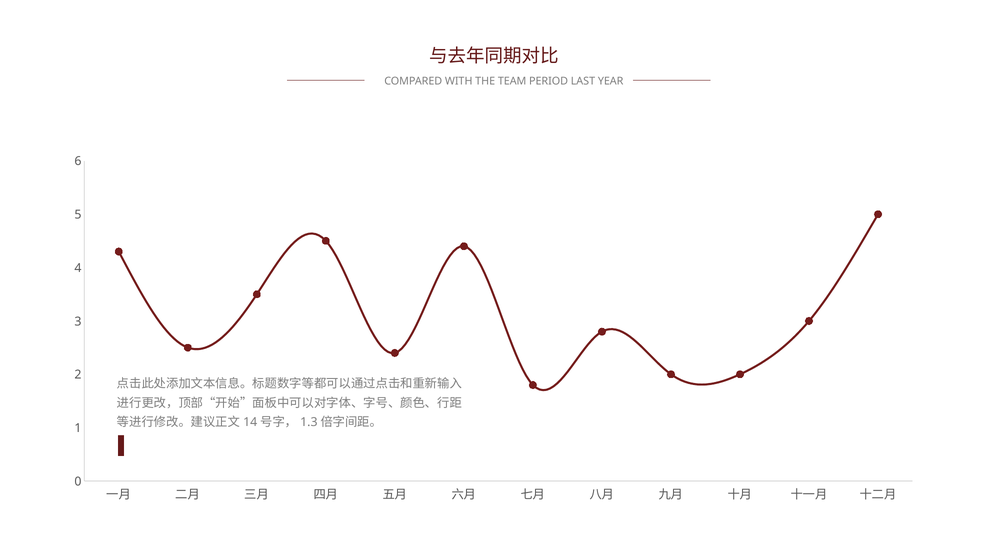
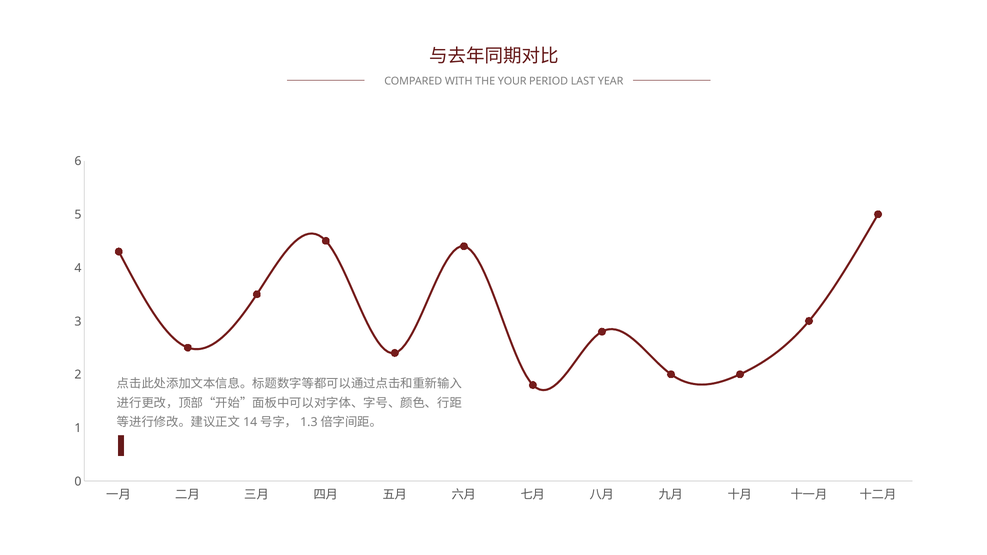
TEAM: TEAM -> YOUR
